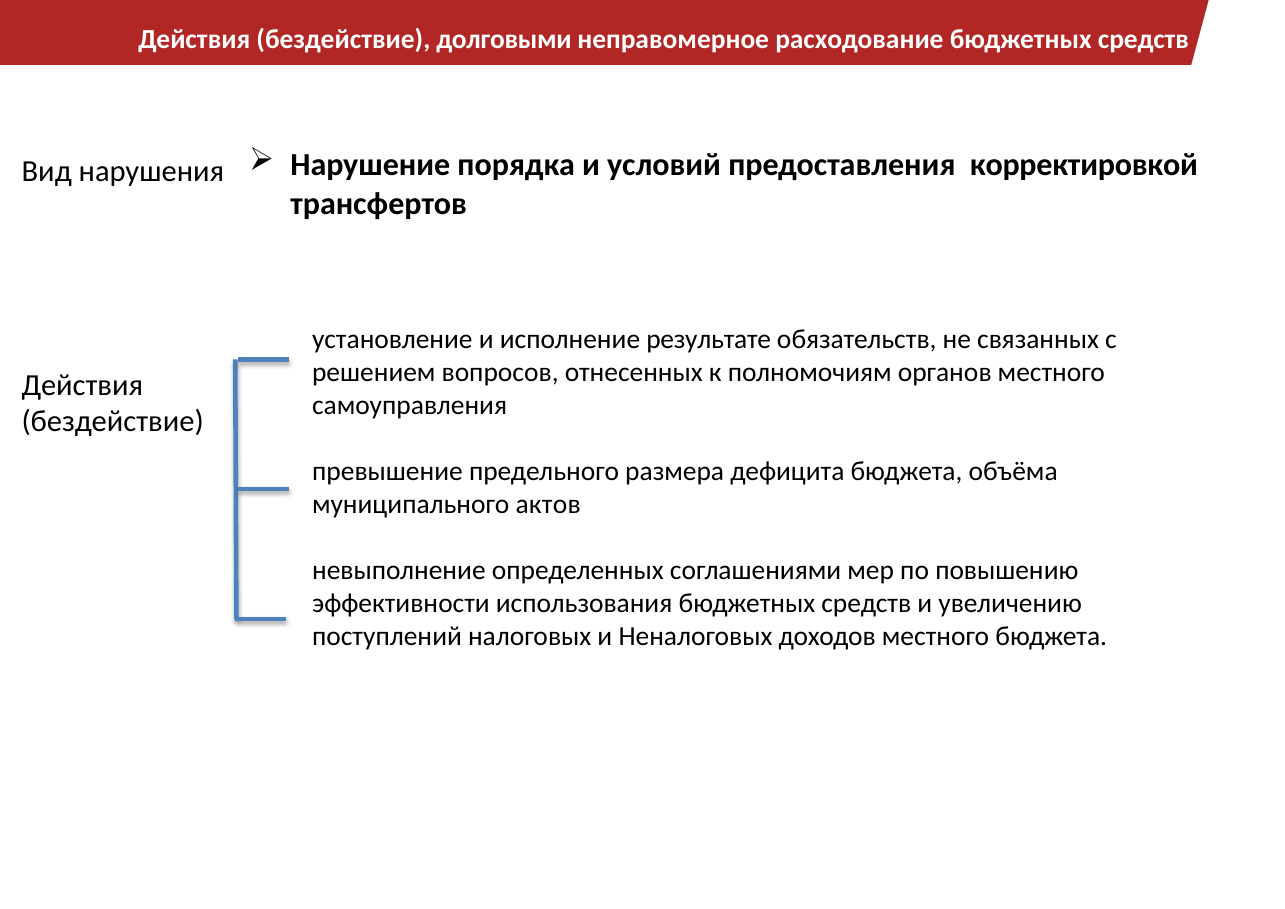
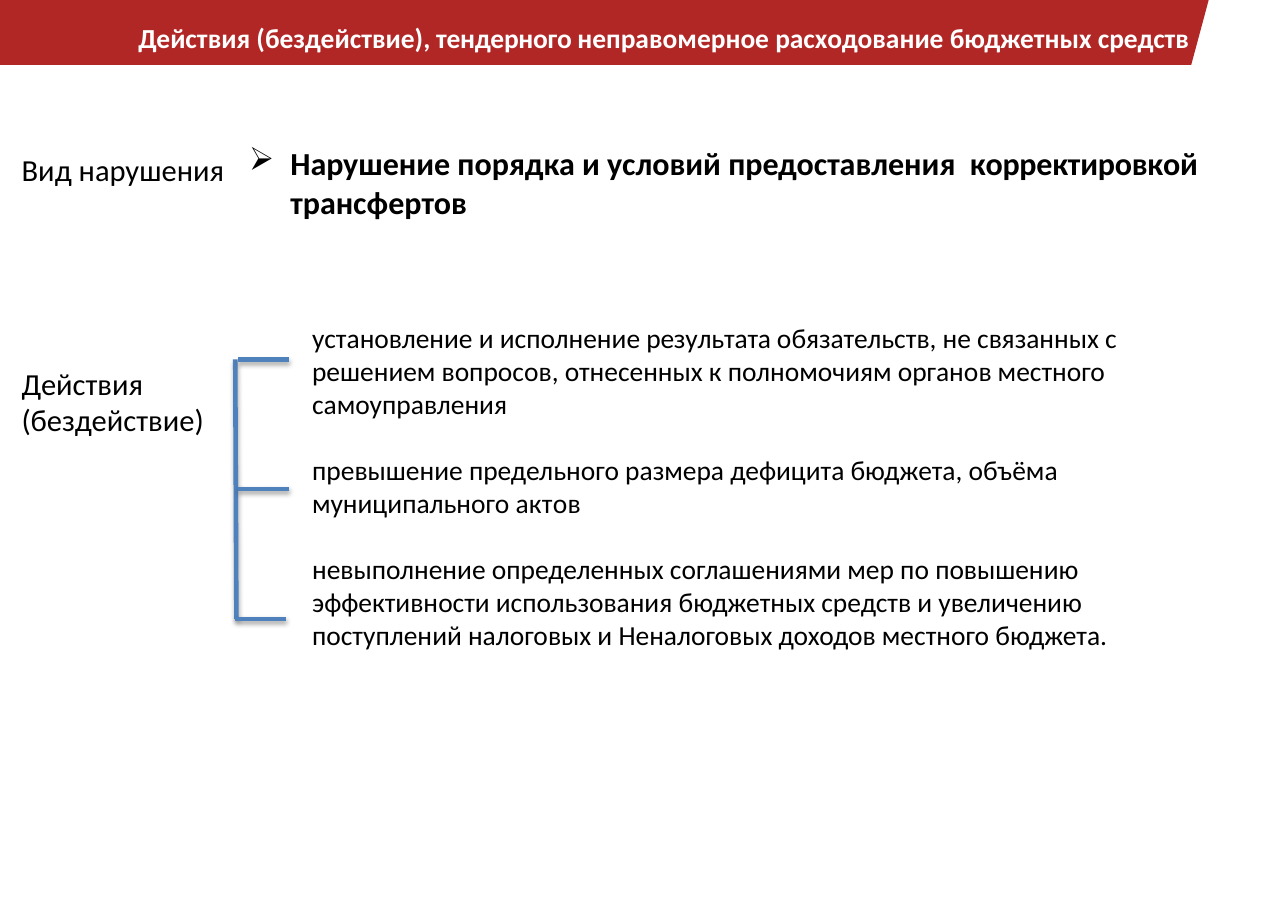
долговыми: долговыми -> тендерного
результате: результате -> результата
